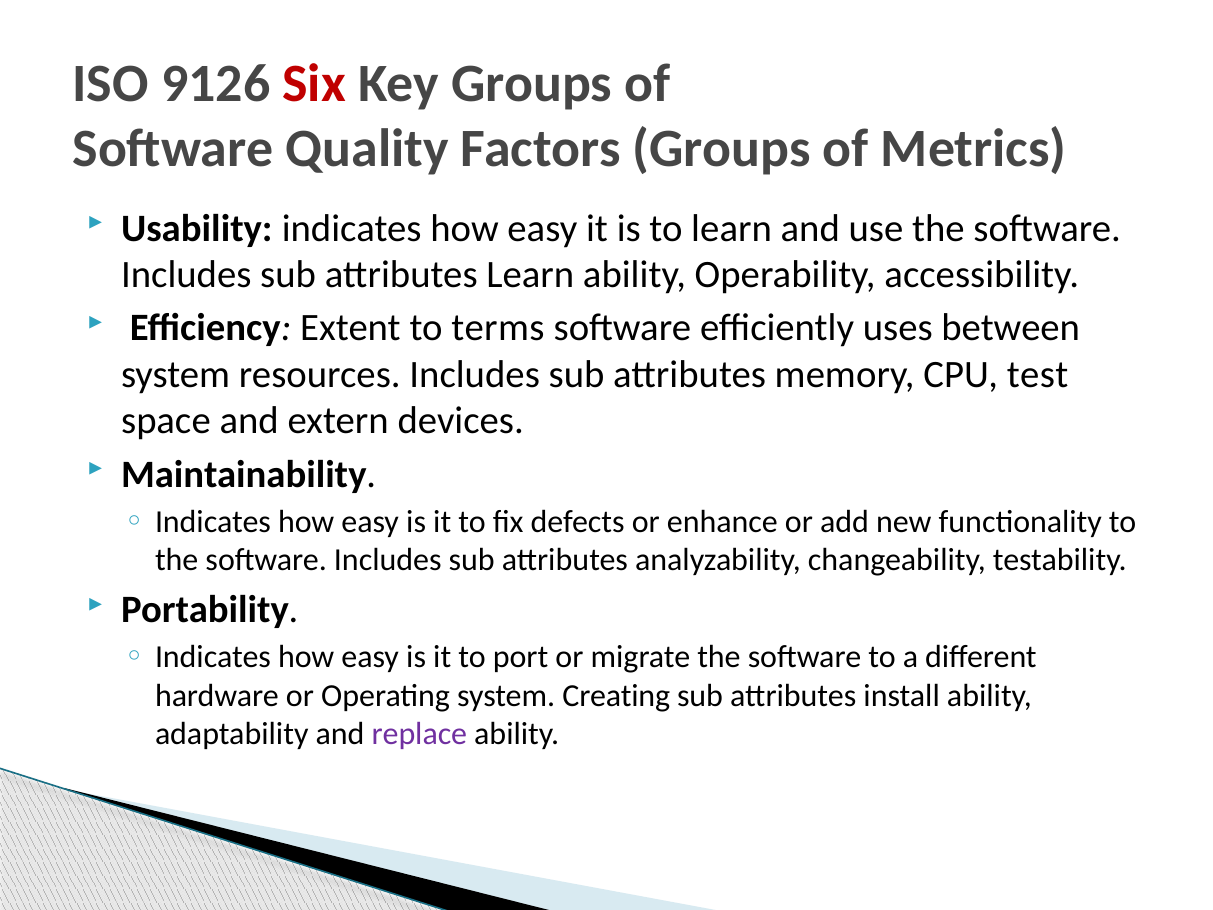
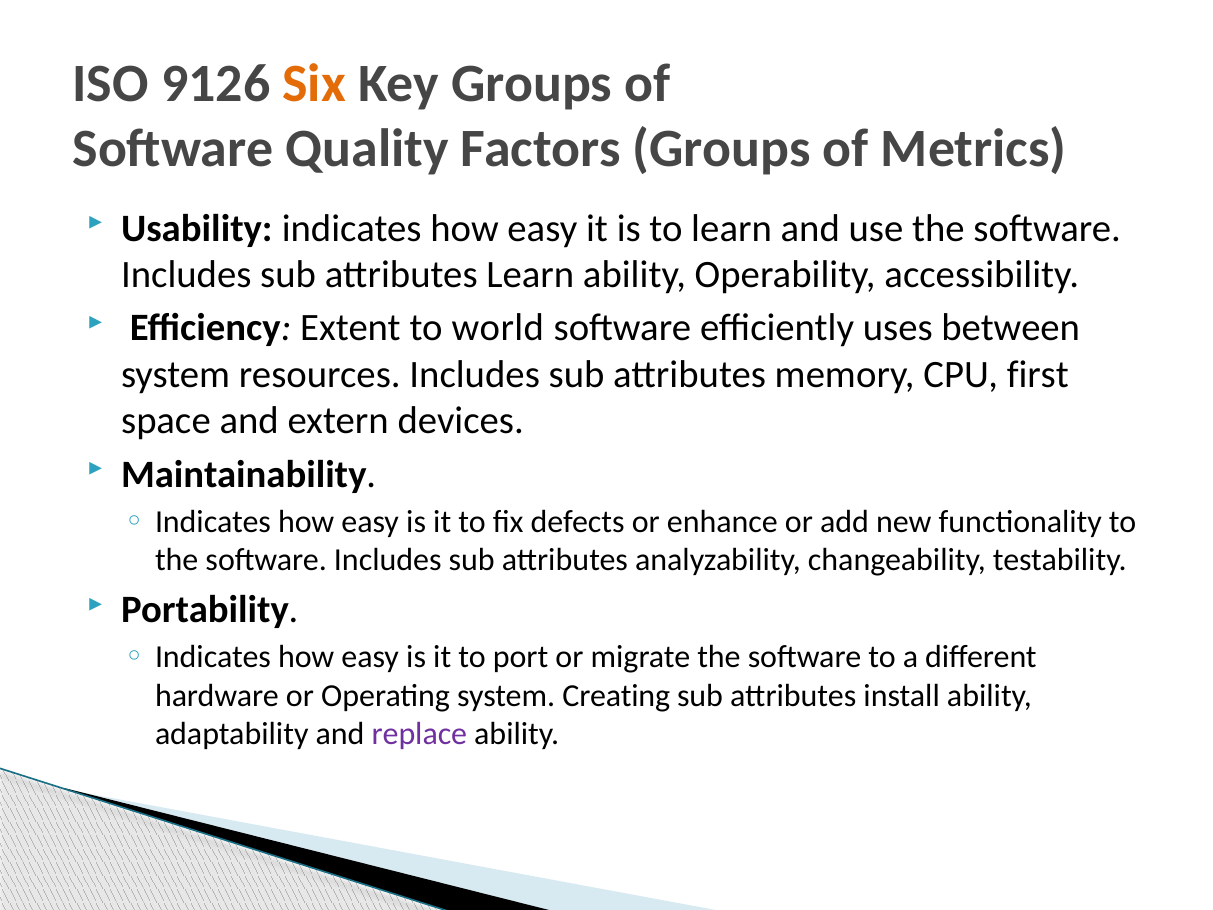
Six colour: red -> orange
terms: terms -> world
test: test -> first
